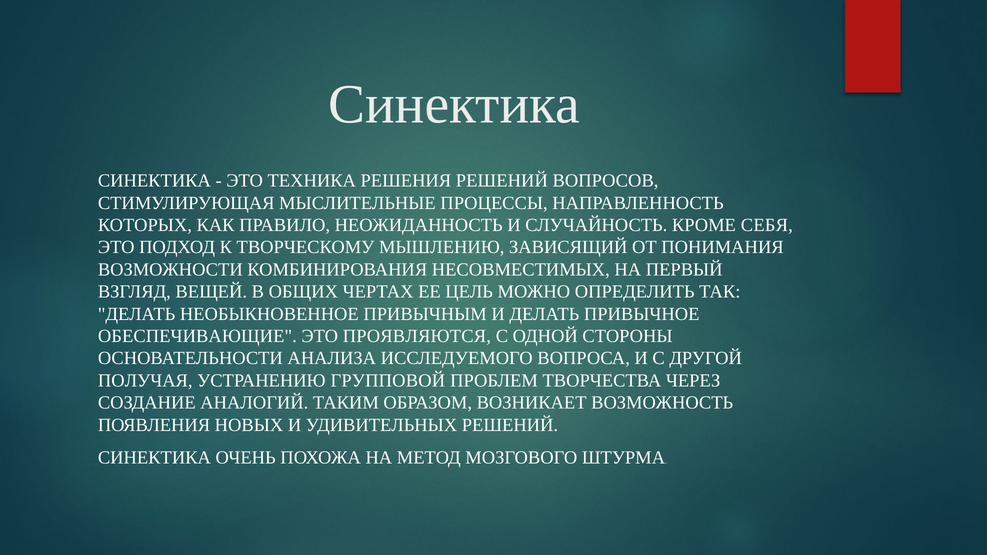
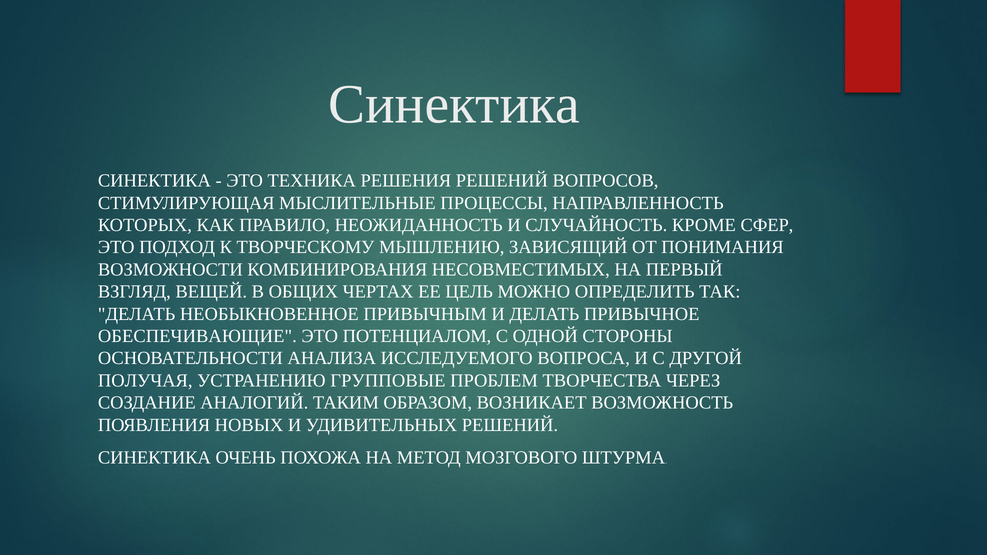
СЕБЯ: СЕБЯ -> СФЕР
ПРОЯВЛЯЮТСЯ: ПРОЯВЛЯЮТСЯ -> ПОТЕНЦИАЛОМ
ГРУППОВОЙ: ГРУППОВОЙ -> ГРУППОВЫЕ
